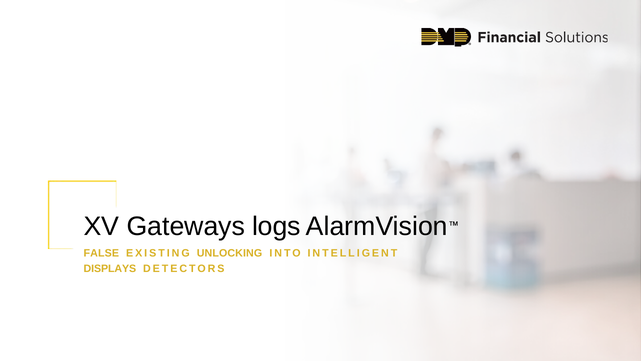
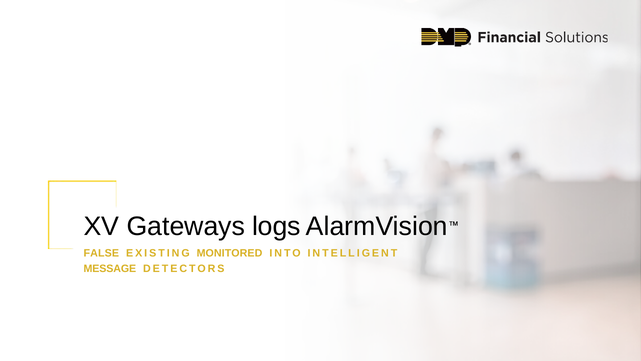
UNLOCKING: UNLOCKING -> MONITORED
DISPLAYS: DISPLAYS -> MESSAGE
